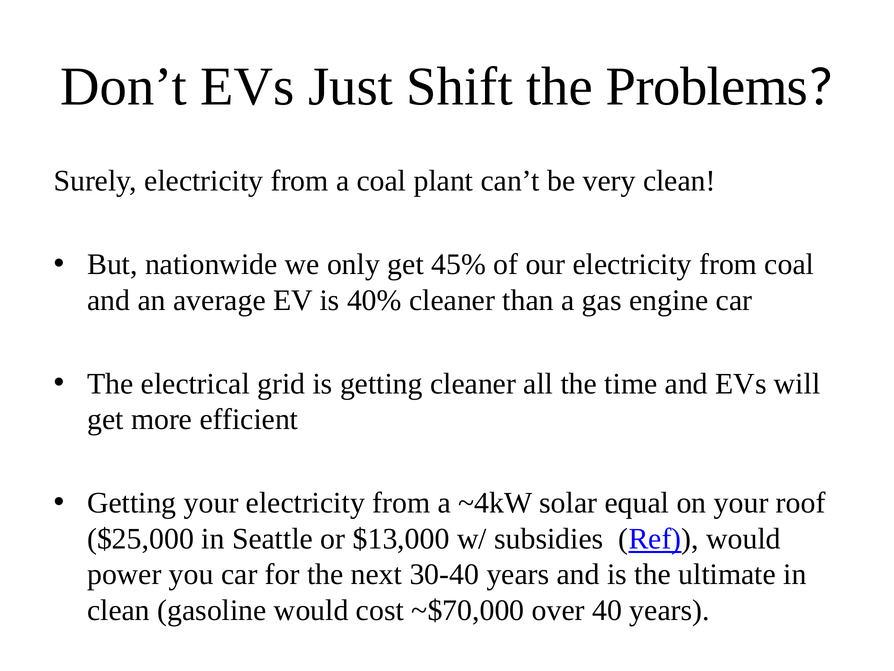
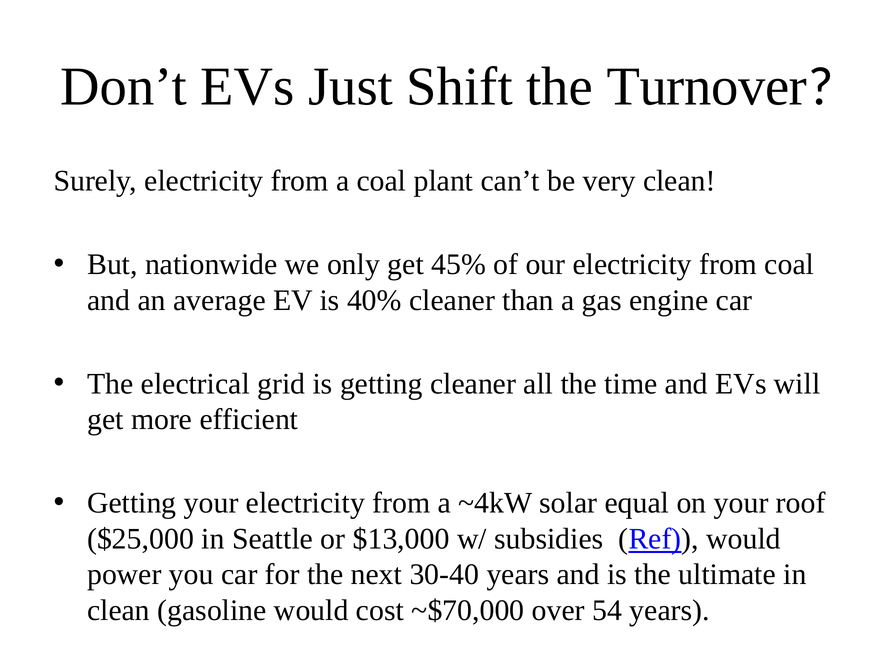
Problems: Problems -> Turnover
40: 40 -> 54
